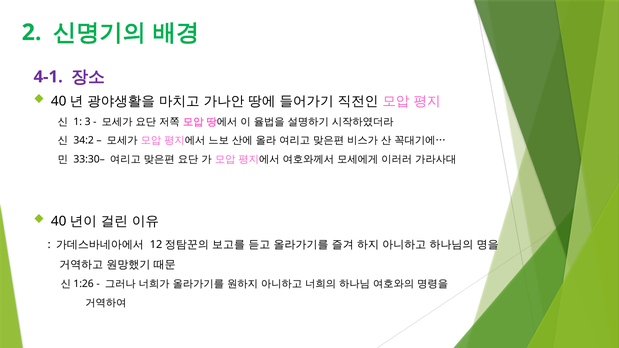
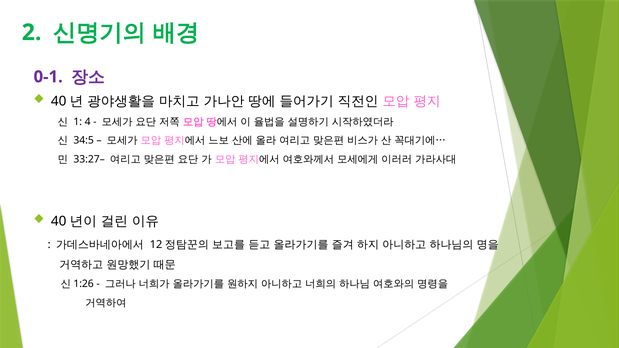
4-1: 4-1 -> 0-1
3: 3 -> 4
34:2: 34:2 -> 34:5
33:30–: 33:30– -> 33:27–
